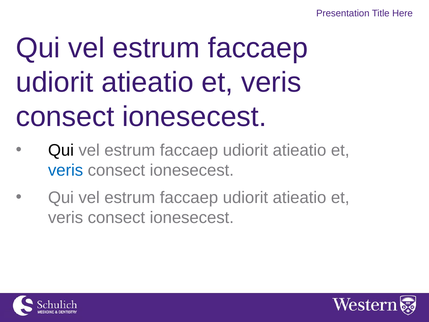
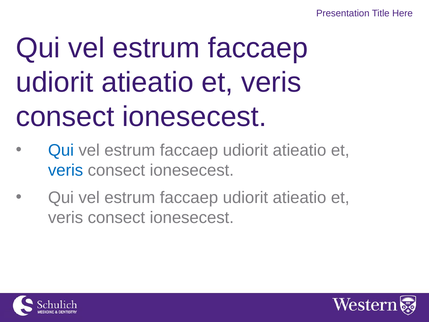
Qui at (61, 150) colour: black -> blue
